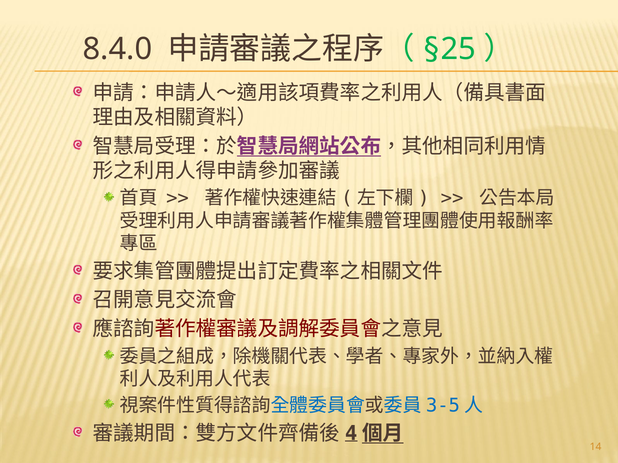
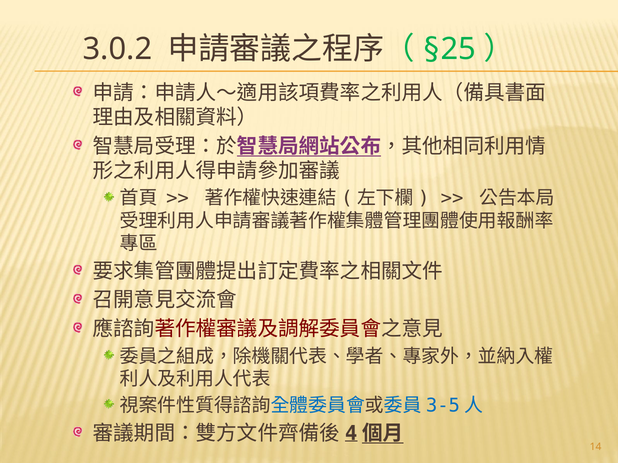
8.4.0: 8.4.0 -> 3.0.2
